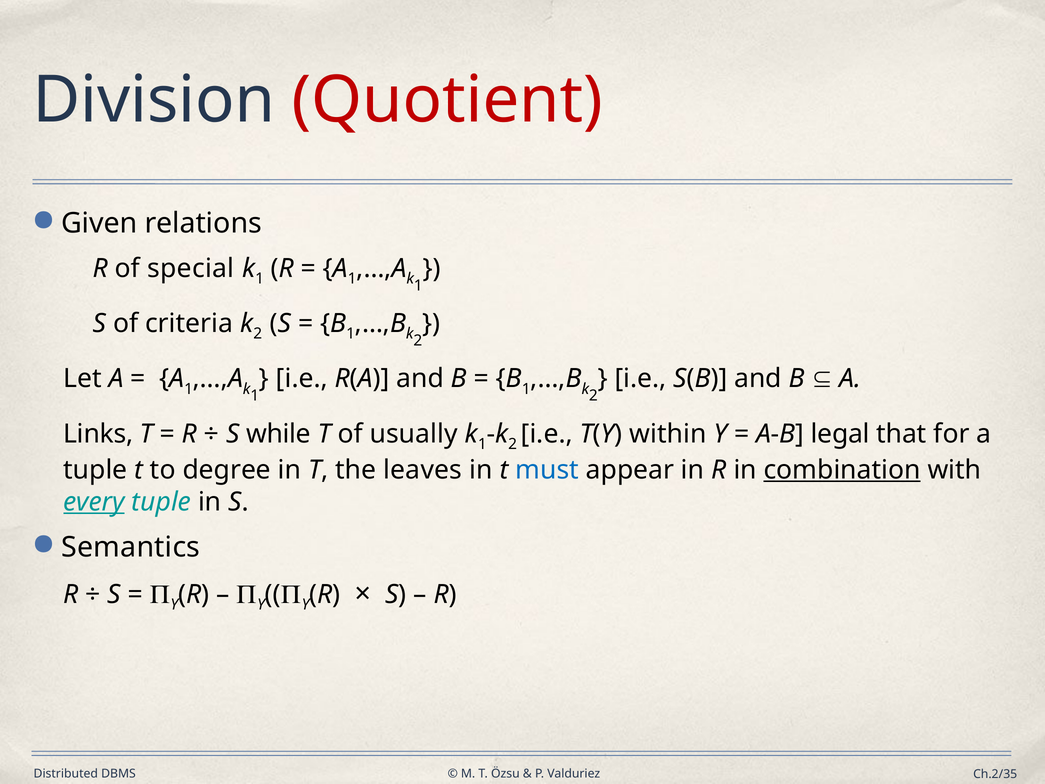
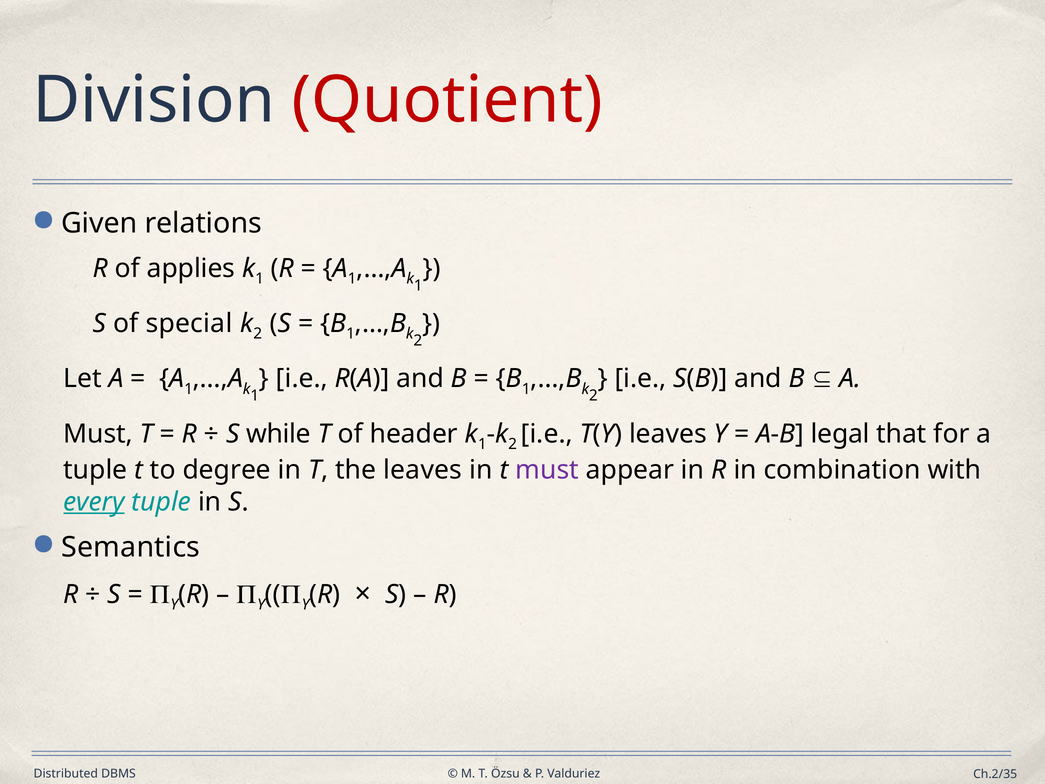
special: special -> applies
criteria: criteria -> special
Links at (98, 434): Links -> Must
usually: usually -> header
T(Y within: within -> leaves
must at (547, 470) colour: blue -> purple
combination underline: present -> none
